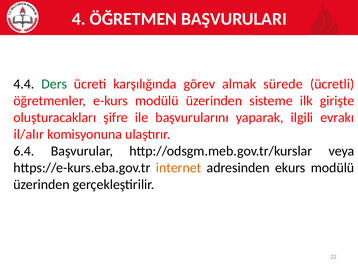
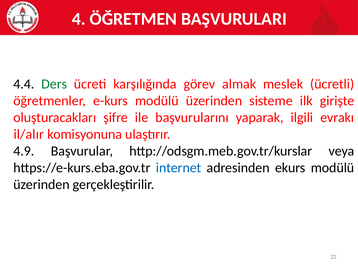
sürede: sürede -> meslek
6.4: 6.4 -> 4.9
internet colour: orange -> blue
